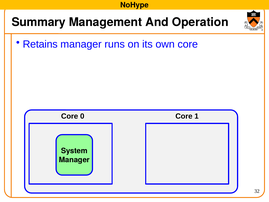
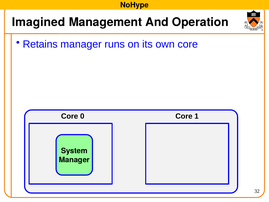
Summary: Summary -> Imagined
